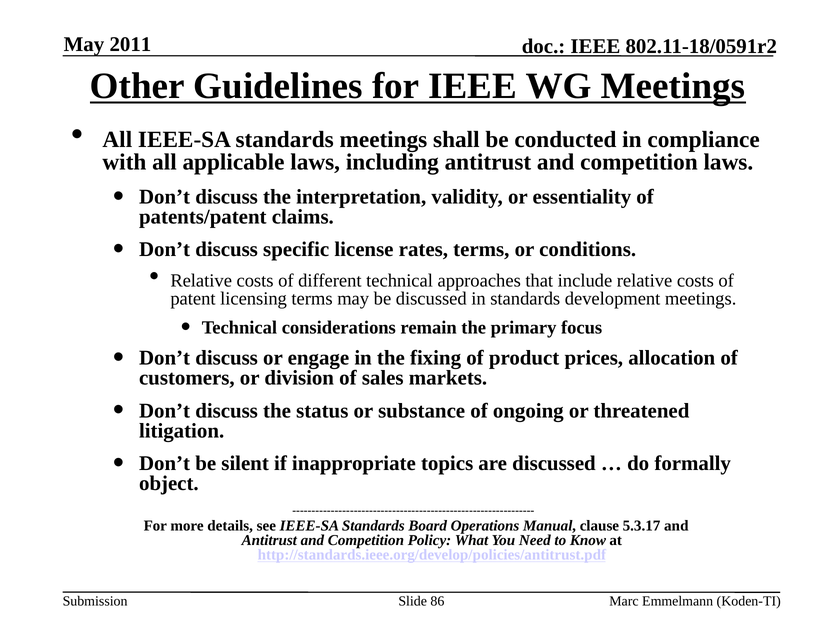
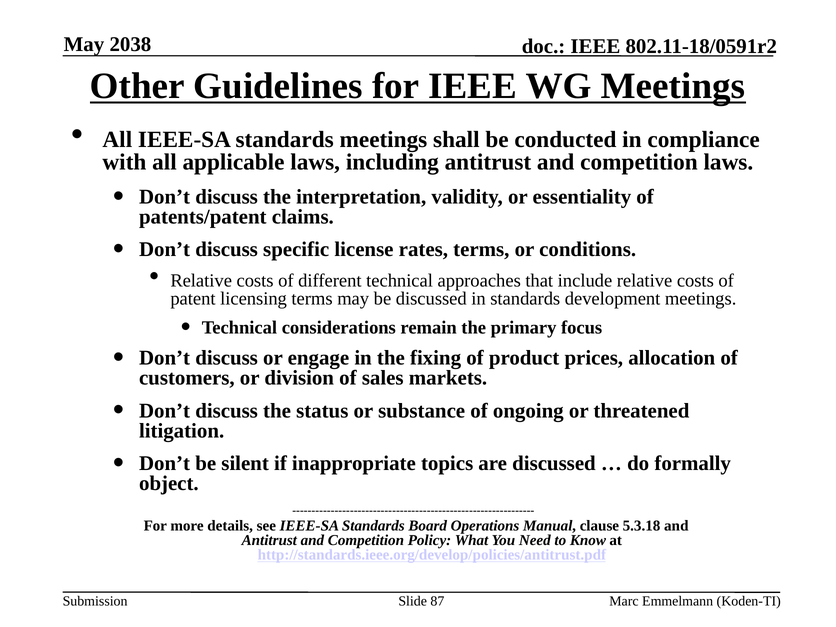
2011: 2011 -> 2038
5.3.17: 5.3.17 -> 5.3.18
86: 86 -> 87
